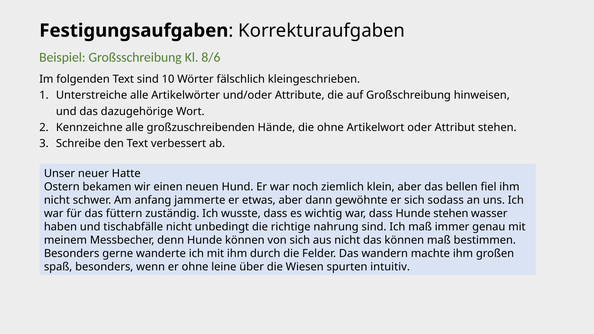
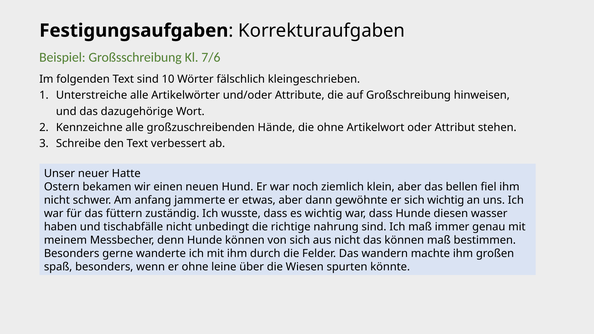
8/6: 8/6 -> 7/6
sich sodass: sodass -> wichtig
Hunde stehen: stehen -> diesen
intuitiv: intuitiv -> könnte
